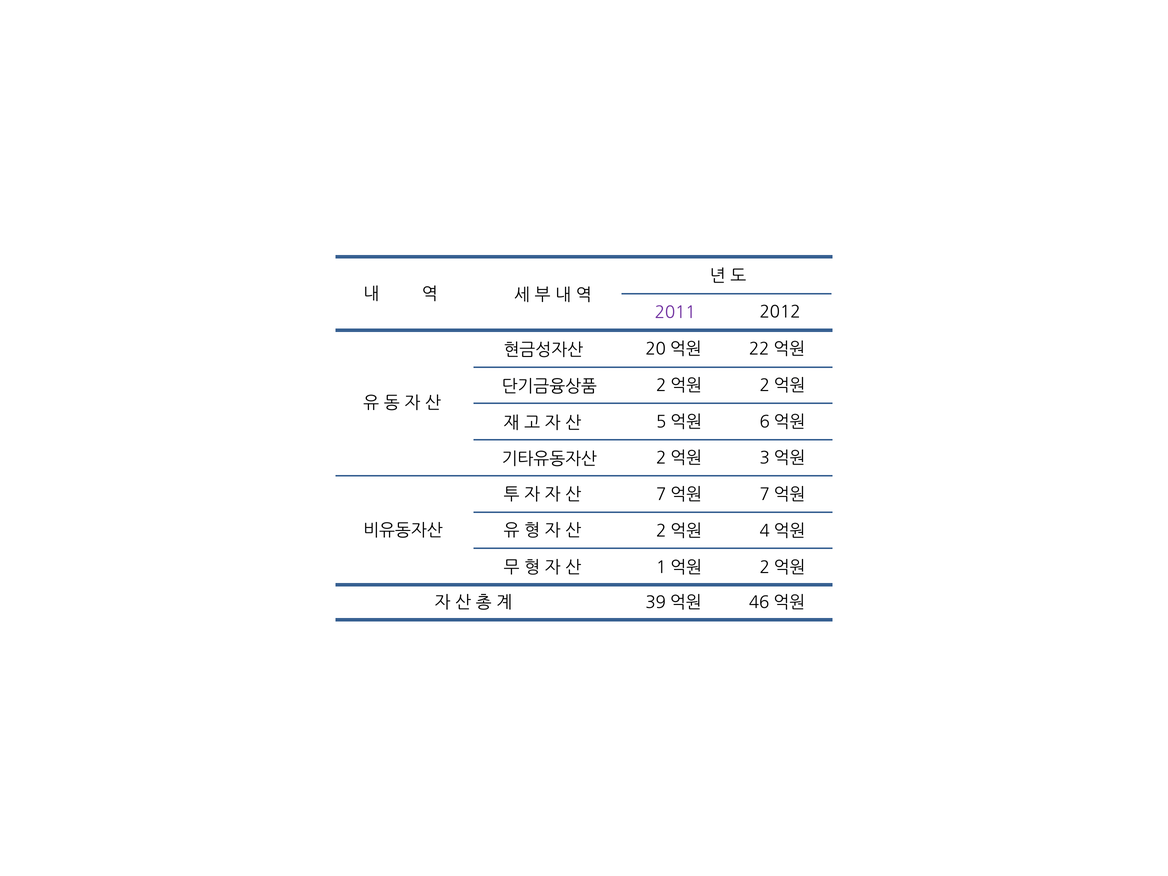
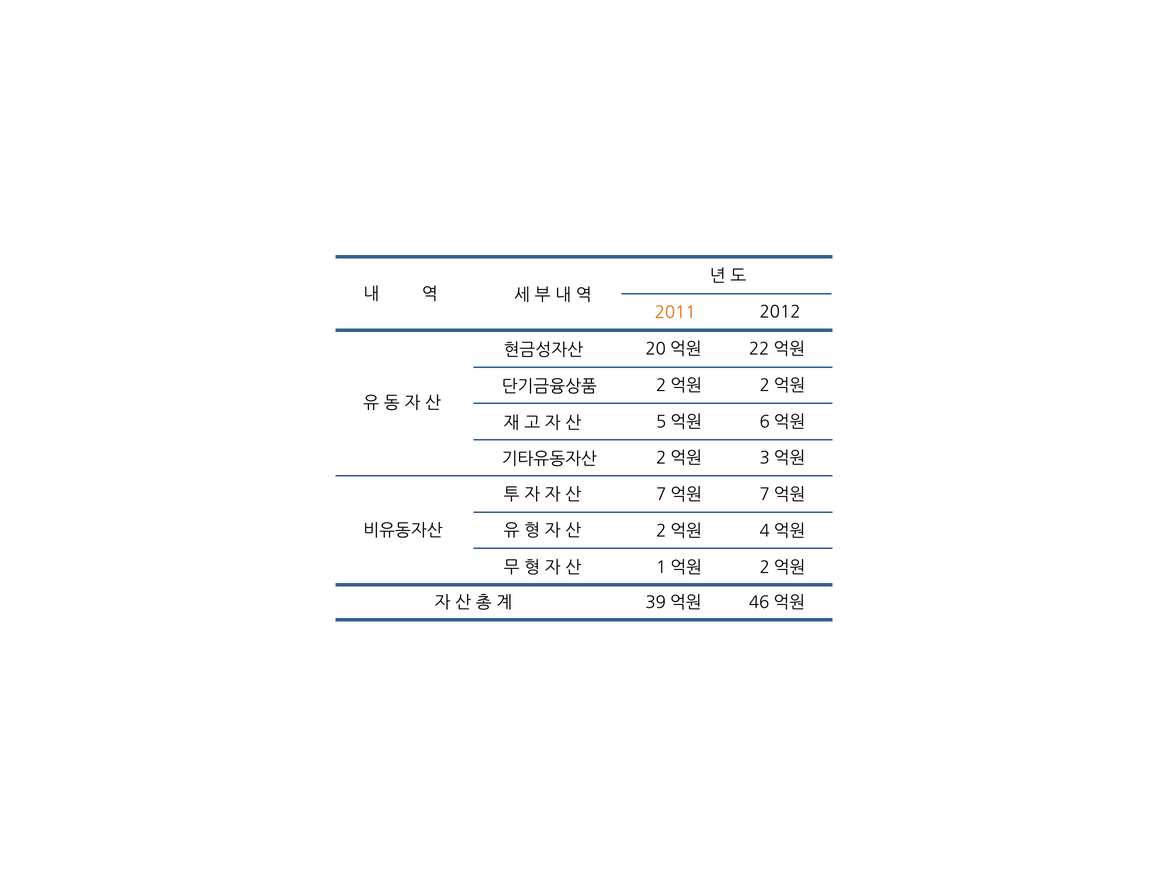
2011 colour: purple -> orange
